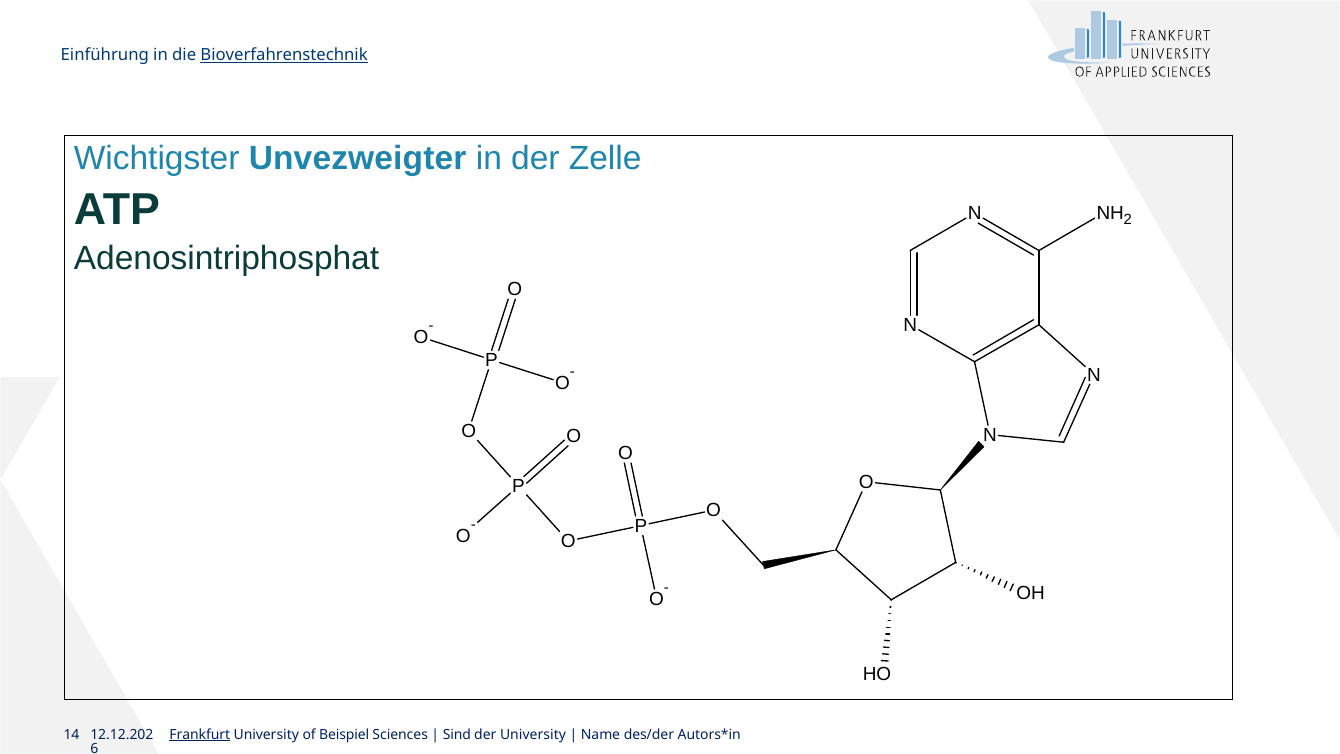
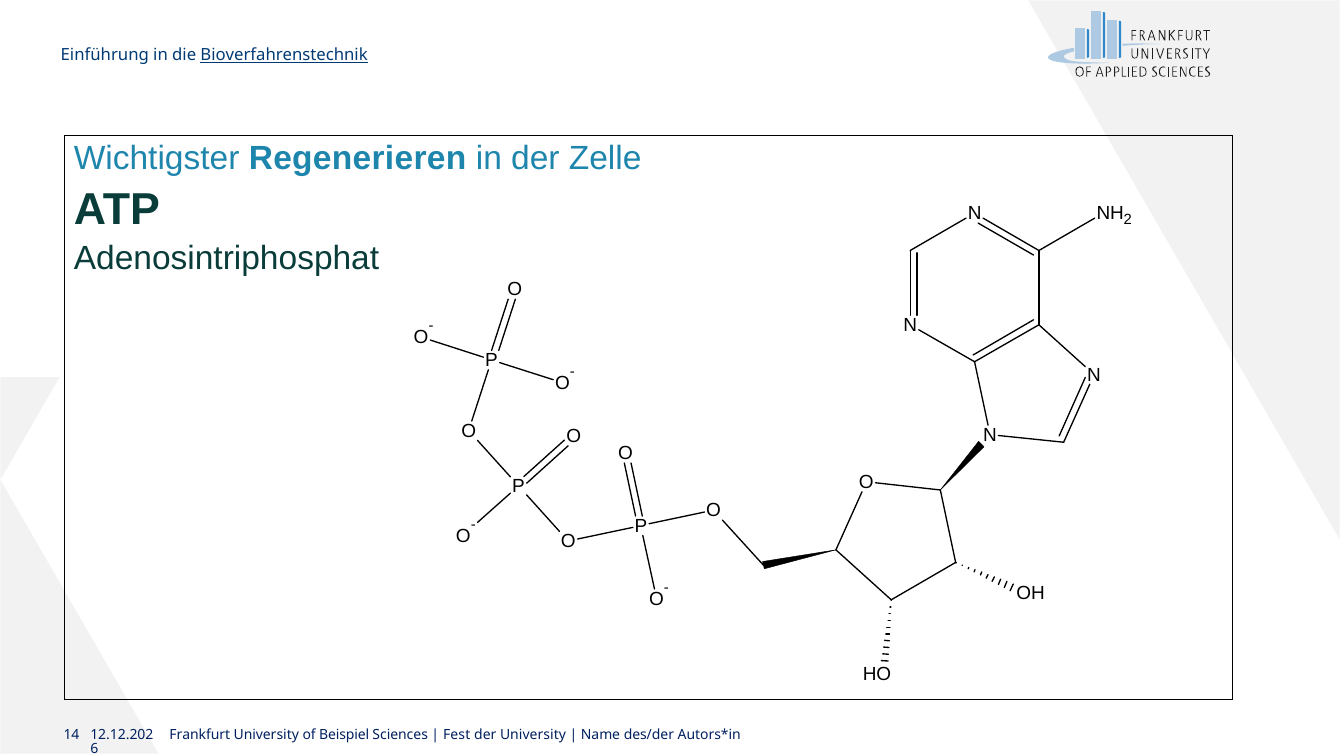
Unvezweigter: Unvezweigter -> Regenerieren
Frankfurt underline: present -> none
Sind: Sind -> Fest
